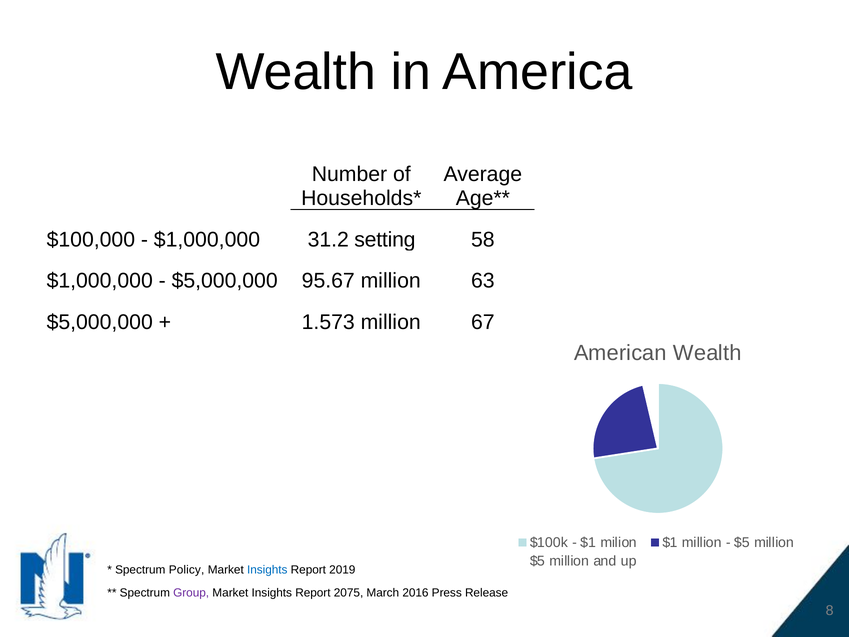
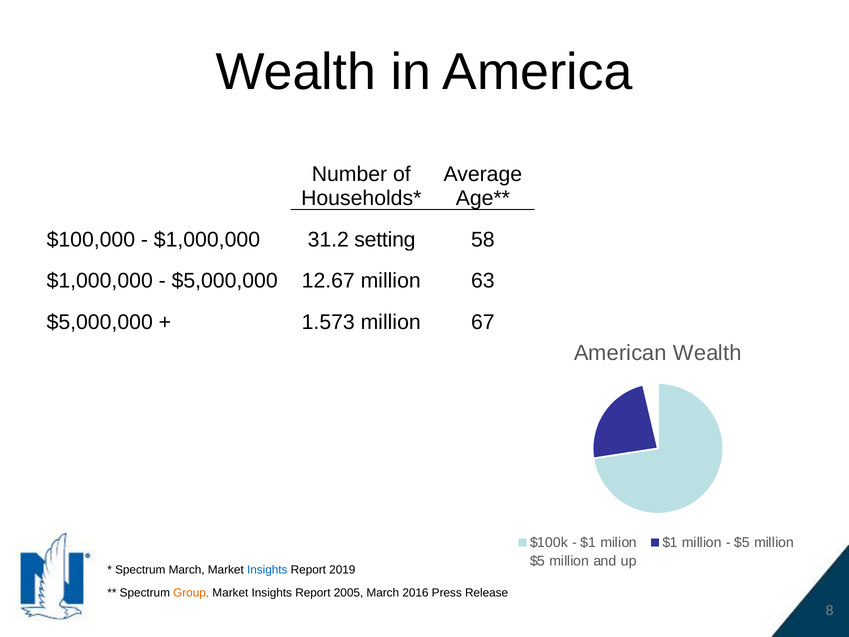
95.67: 95.67 -> 12.67
Spectrum Policy: Policy -> March
Group colour: purple -> orange
2075: 2075 -> 2005
